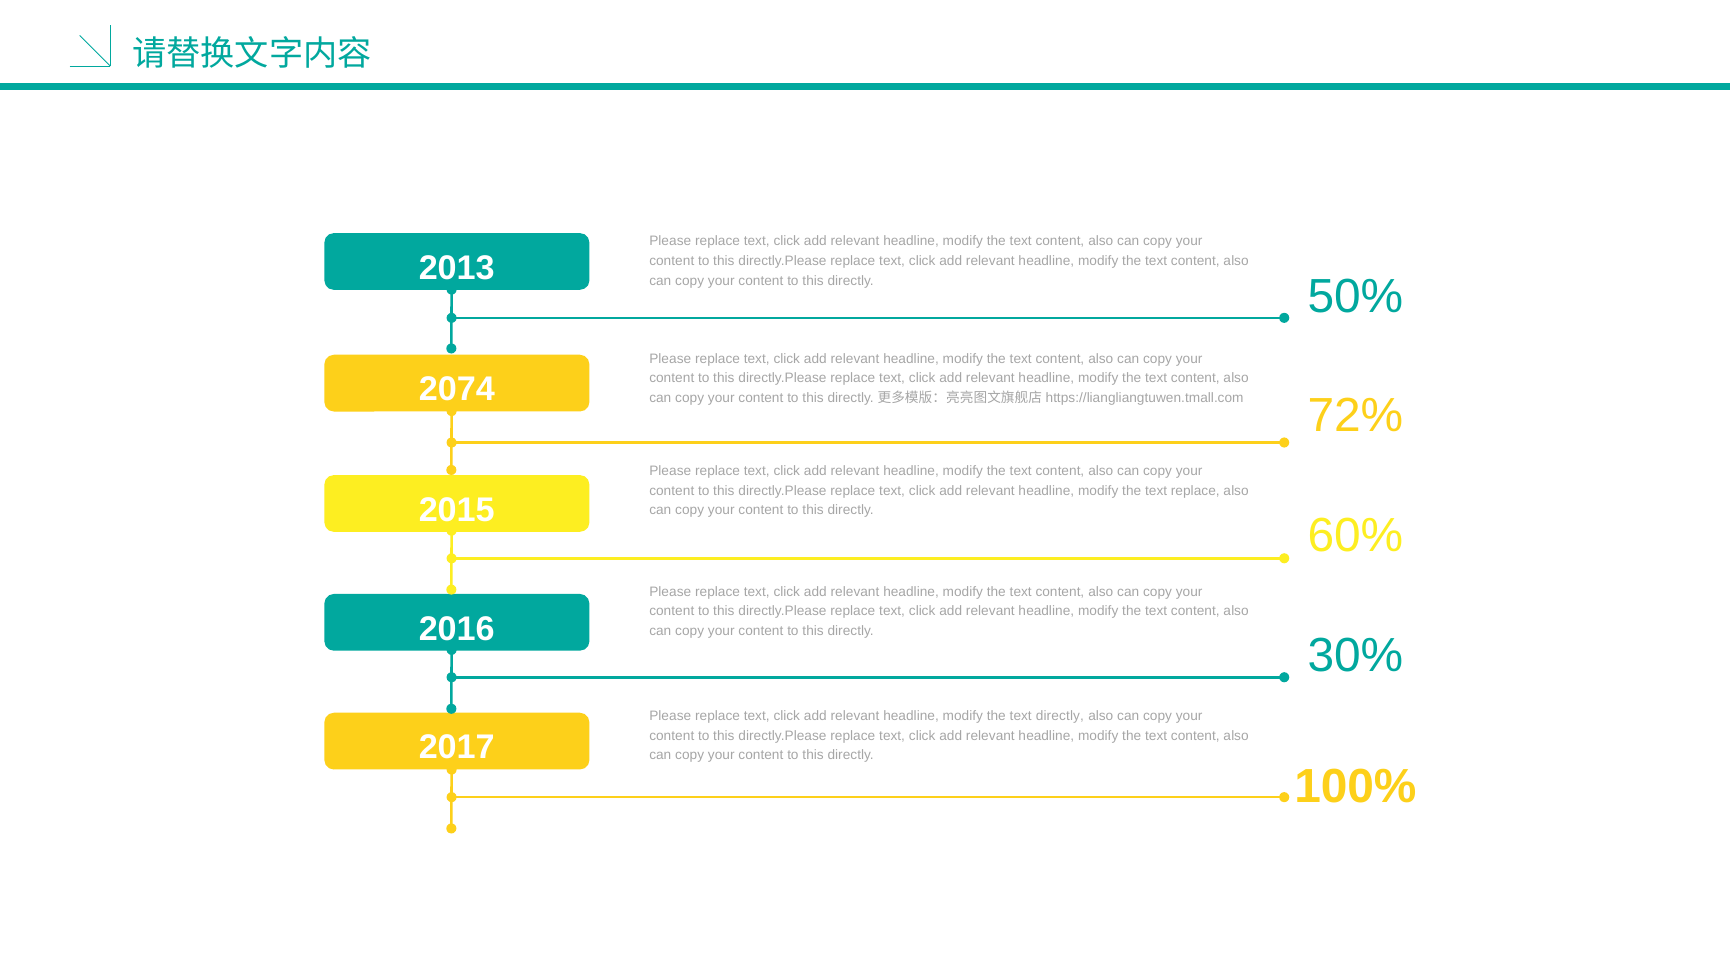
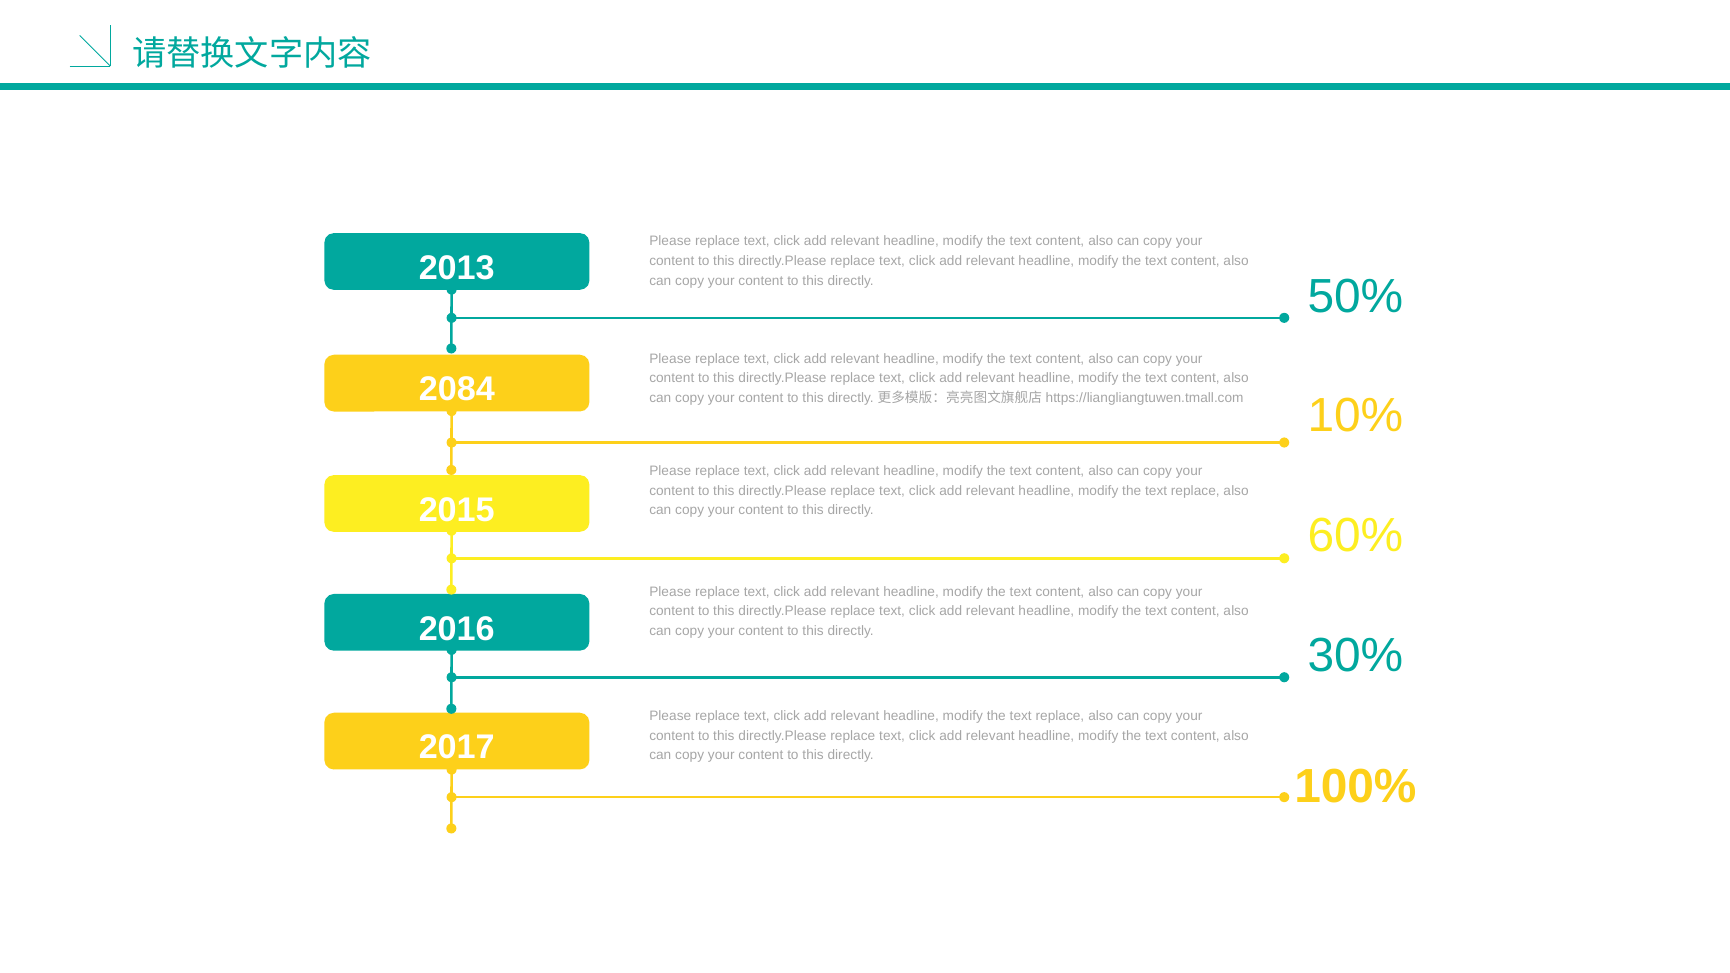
2074: 2074 -> 2084
72%: 72% -> 10%
directly at (1060, 716): directly -> replace
